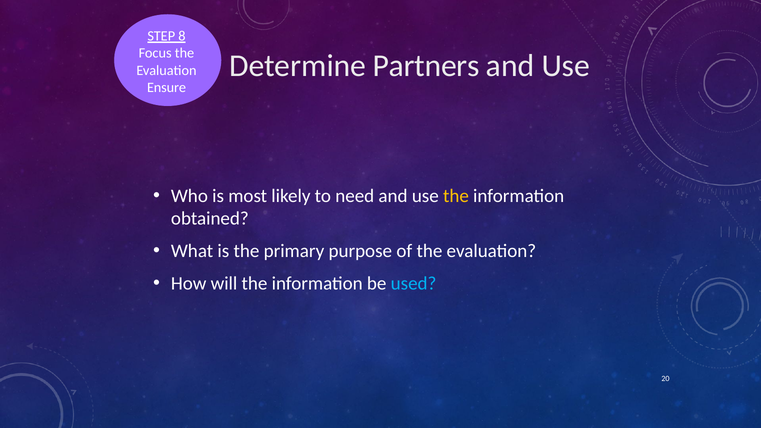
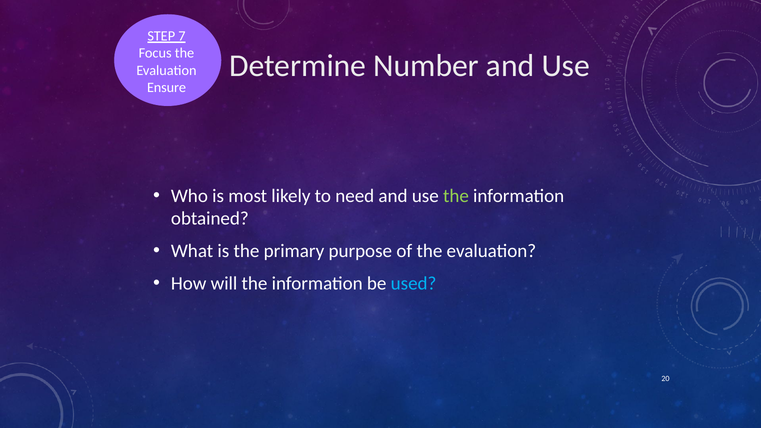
8: 8 -> 7
Partners: Partners -> Number
the at (456, 196) colour: yellow -> light green
